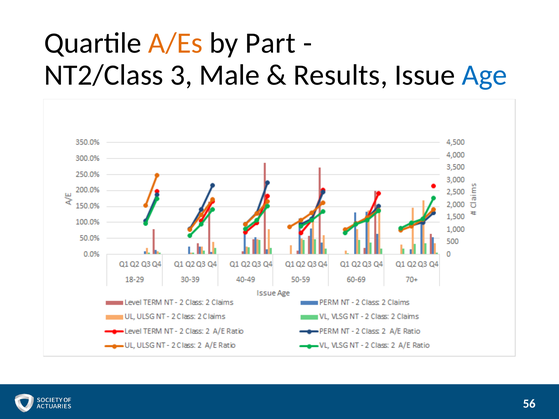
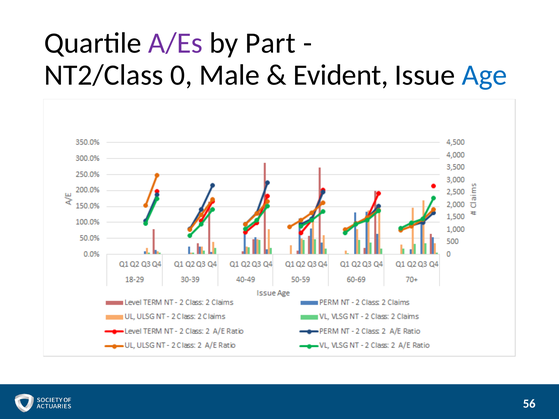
A/Es colour: orange -> purple
3: 3 -> 0
Results: Results -> Evident
